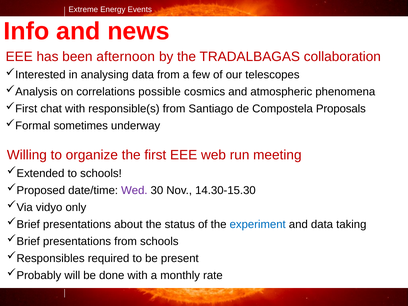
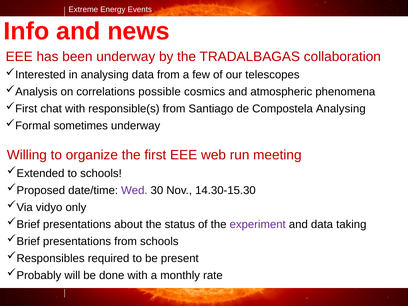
been afternoon: afternoon -> underway
Compostela Proposals: Proposals -> Analysing
experiment colour: blue -> purple
